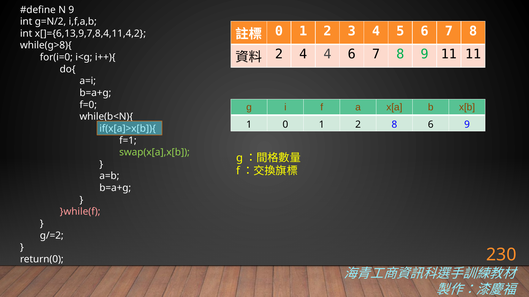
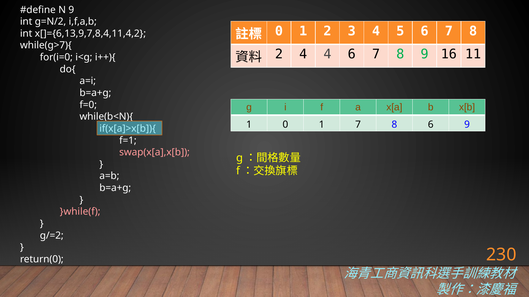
while(g>8){: while(g>8){ -> while(g>7){
9 11: 11 -> 16
1 0 1 2: 2 -> 7
swap(x[a],x[b colour: light green -> pink
